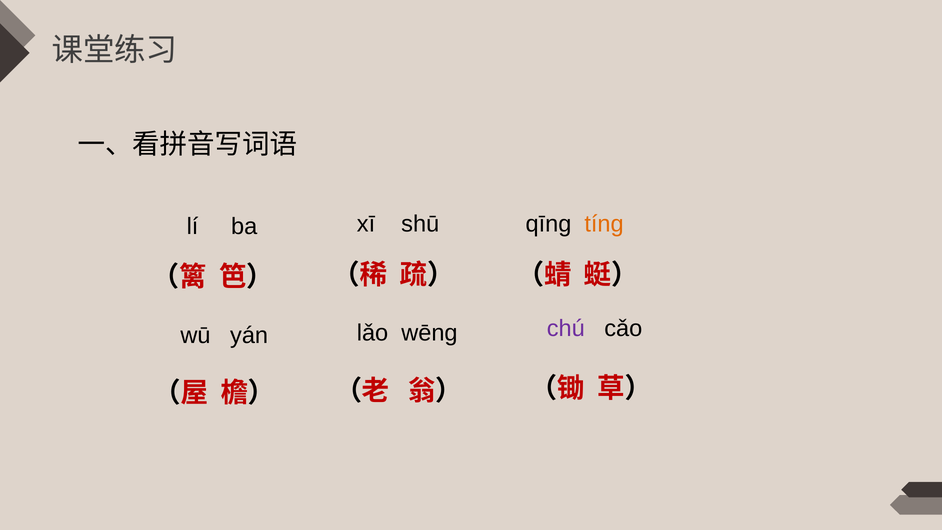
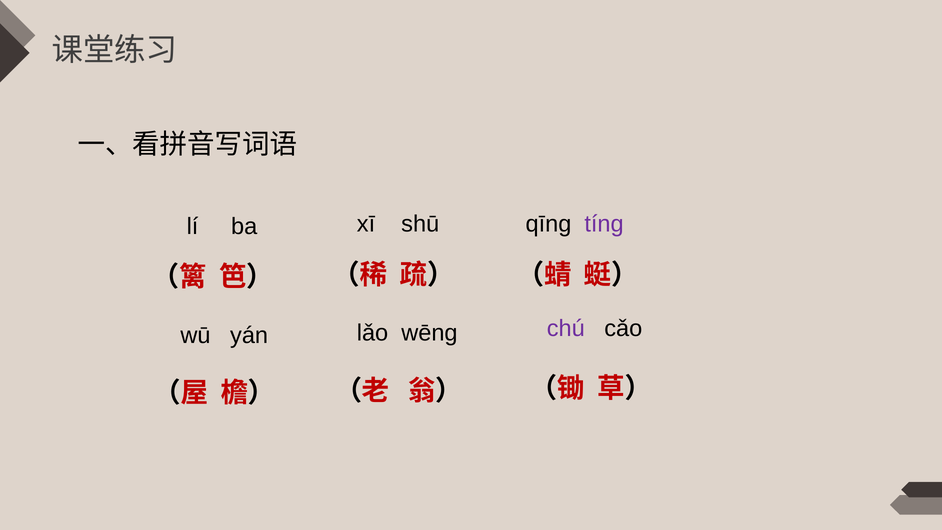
tíng colour: orange -> purple
